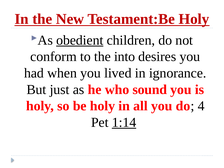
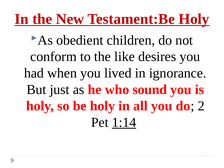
obedient underline: present -> none
into: into -> like
4: 4 -> 2
